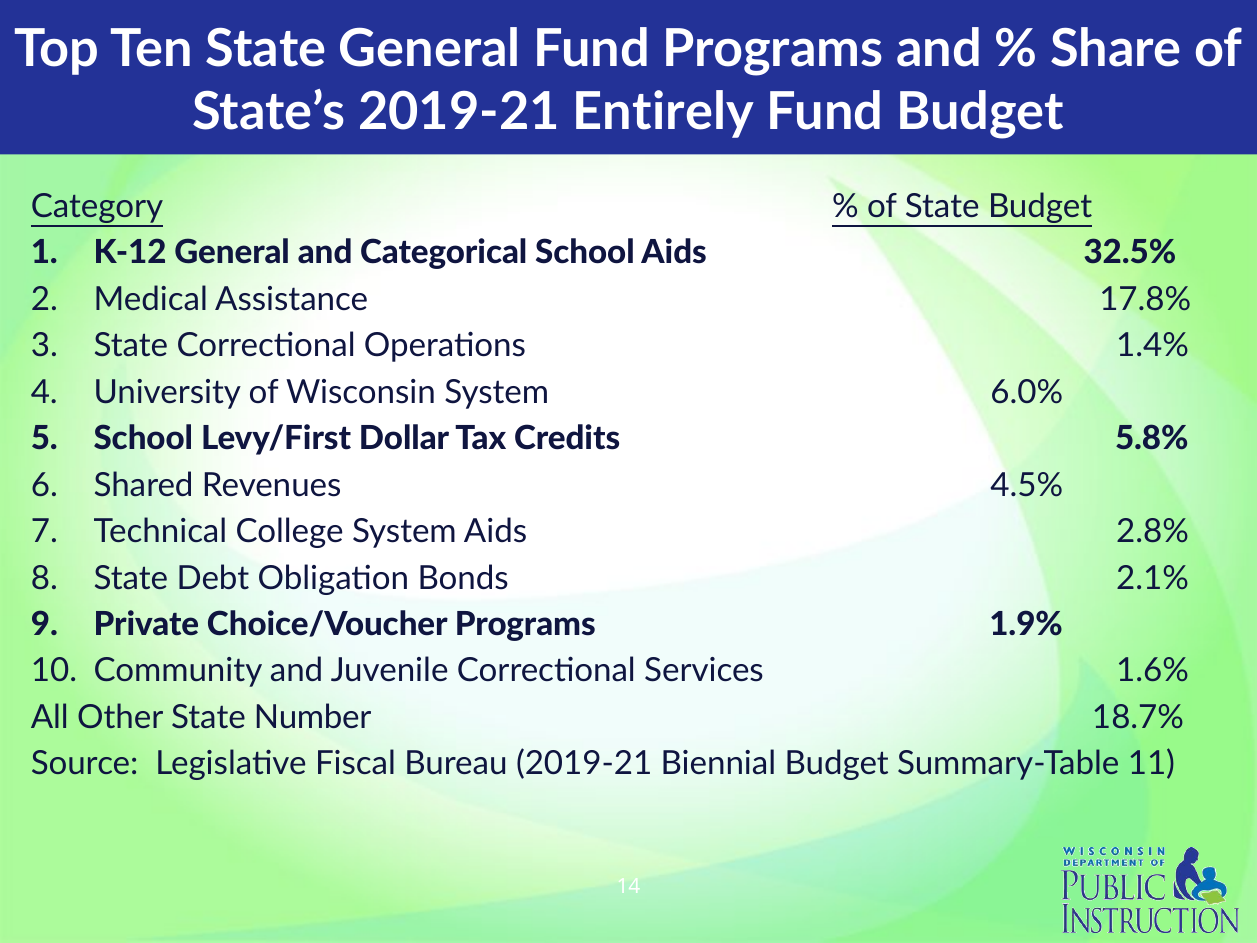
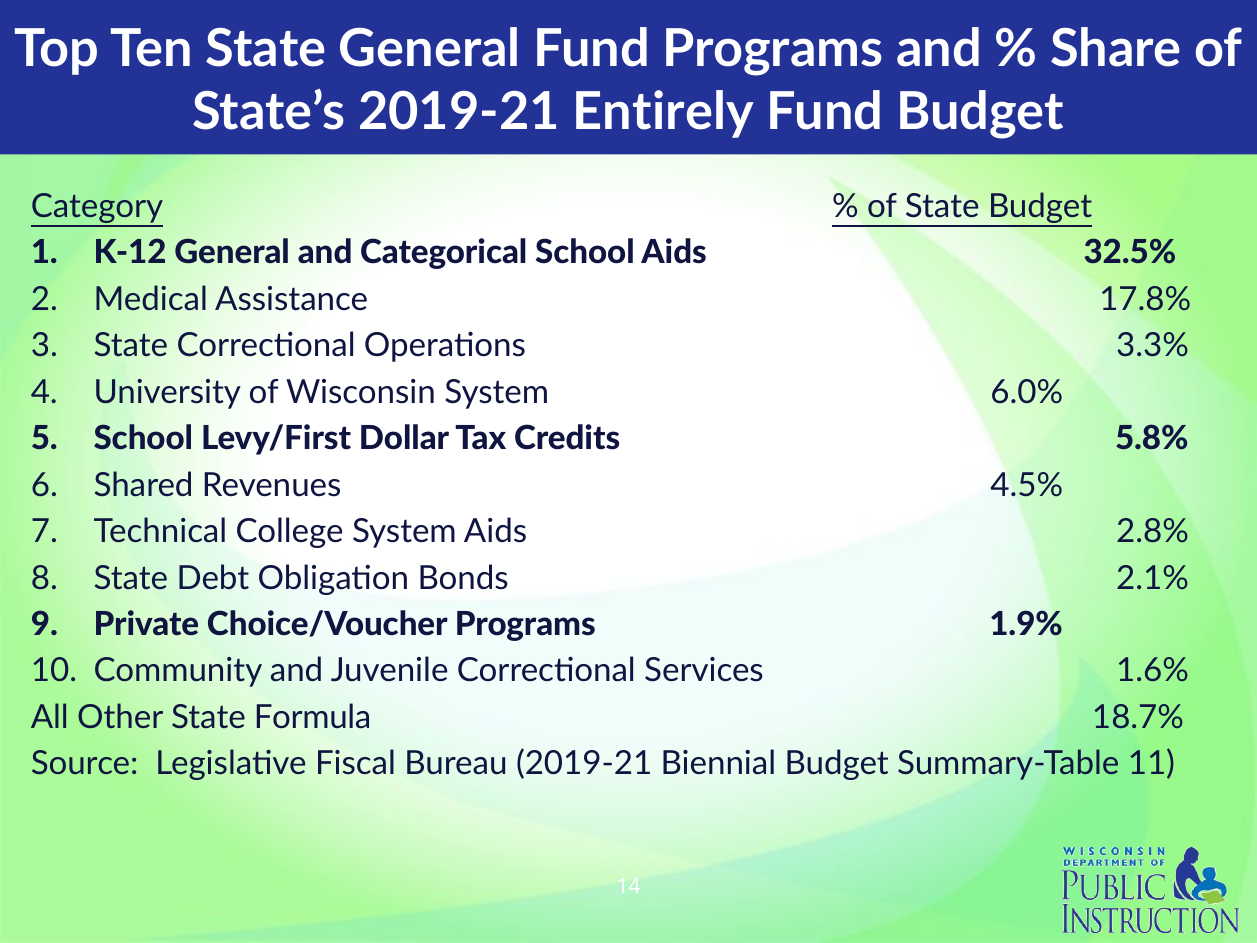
1.4%: 1.4% -> 3.3%
Number: Number -> Formula
